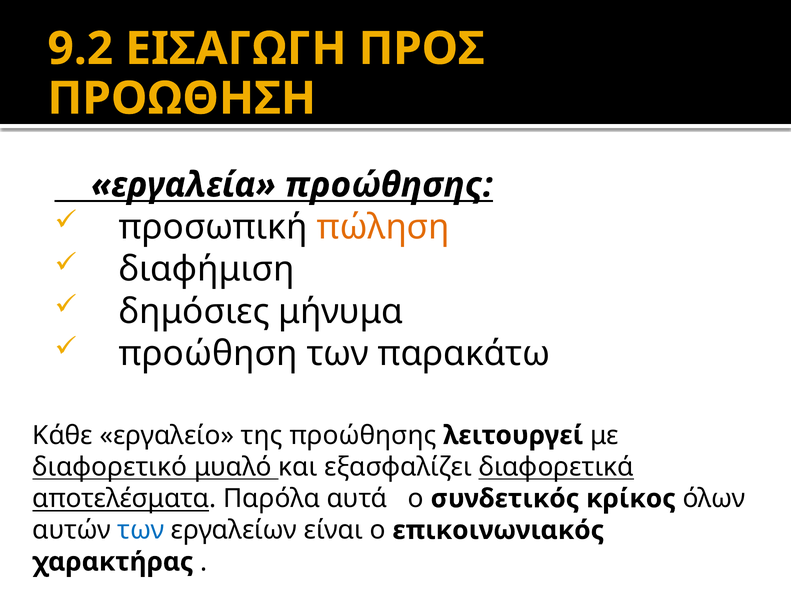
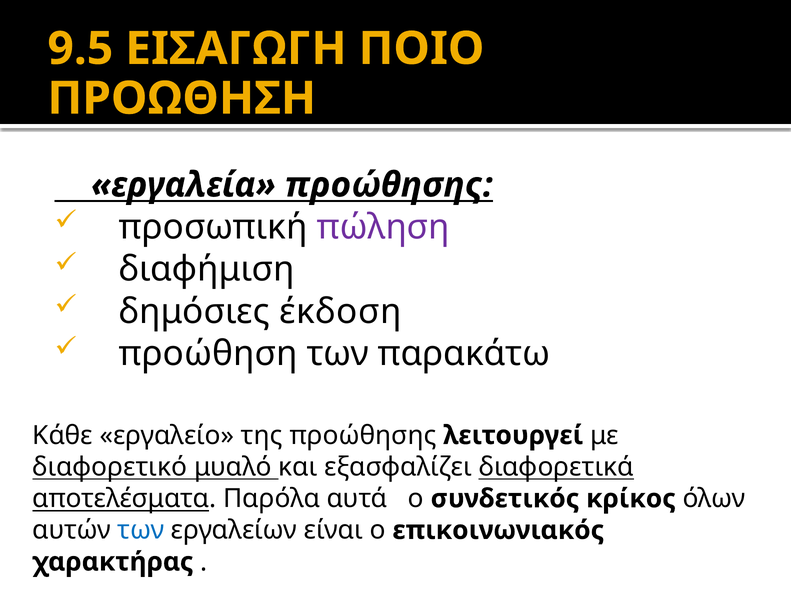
9.2: 9.2 -> 9.5
ΠΡΟΣ: ΠΡΟΣ -> ΠΟΙΟ
πώληση colour: orange -> purple
μήνυμα: μήνυμα -> έκδοση
